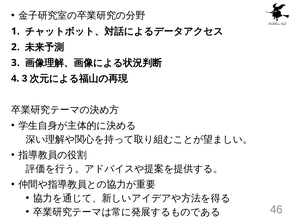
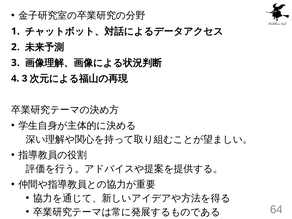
46: 46 -> 64
